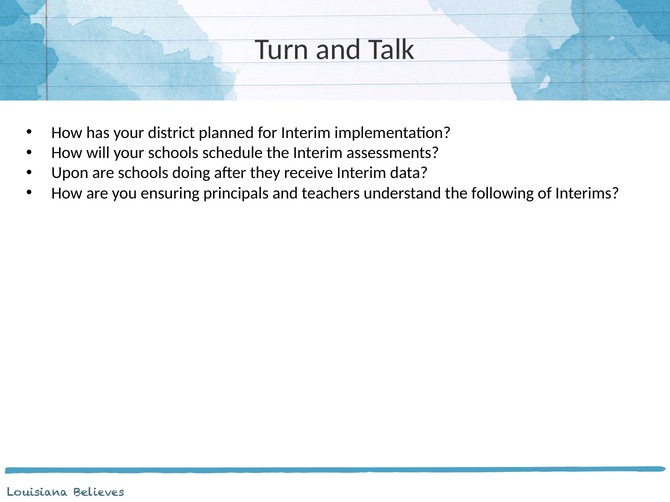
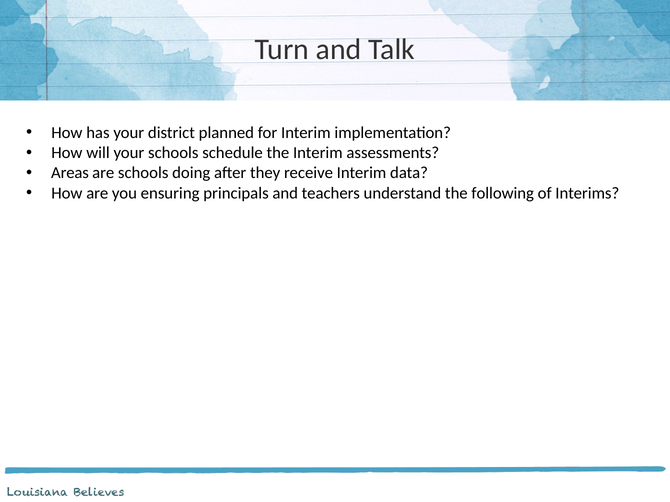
Upon: Upon -> Areas
